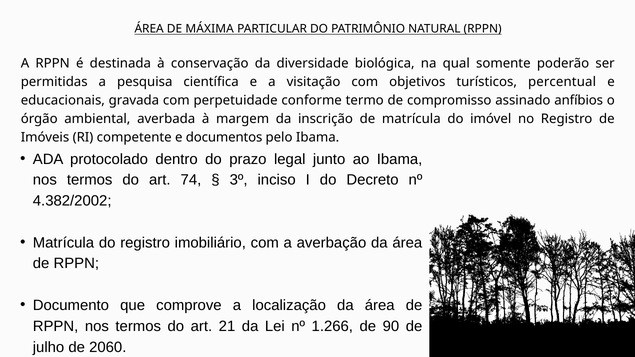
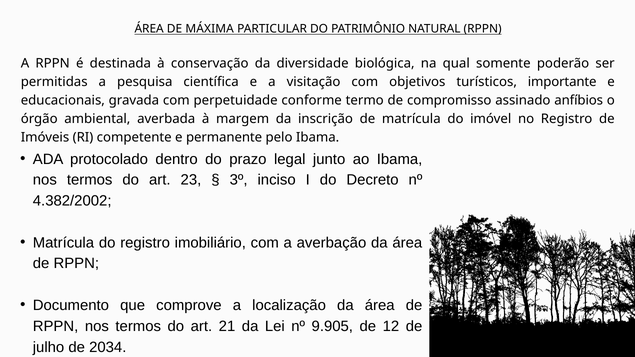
percentual: percentual -> importante
documentos: documentos -> permanente
74: 74 -> 23
1.266: 1.266 -> 9.905
90: 90 -> 12
2060: 2060 -> 2034
